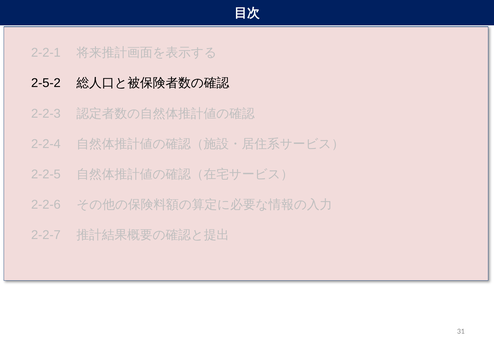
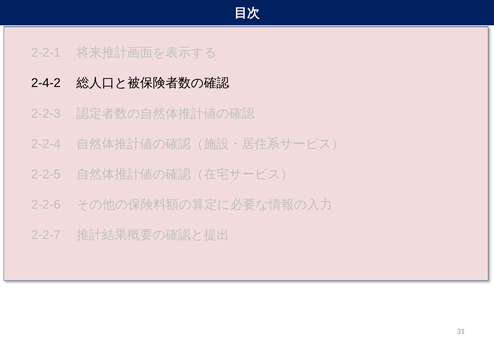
2-5-2: 2-5-2 -> 2-4-2
